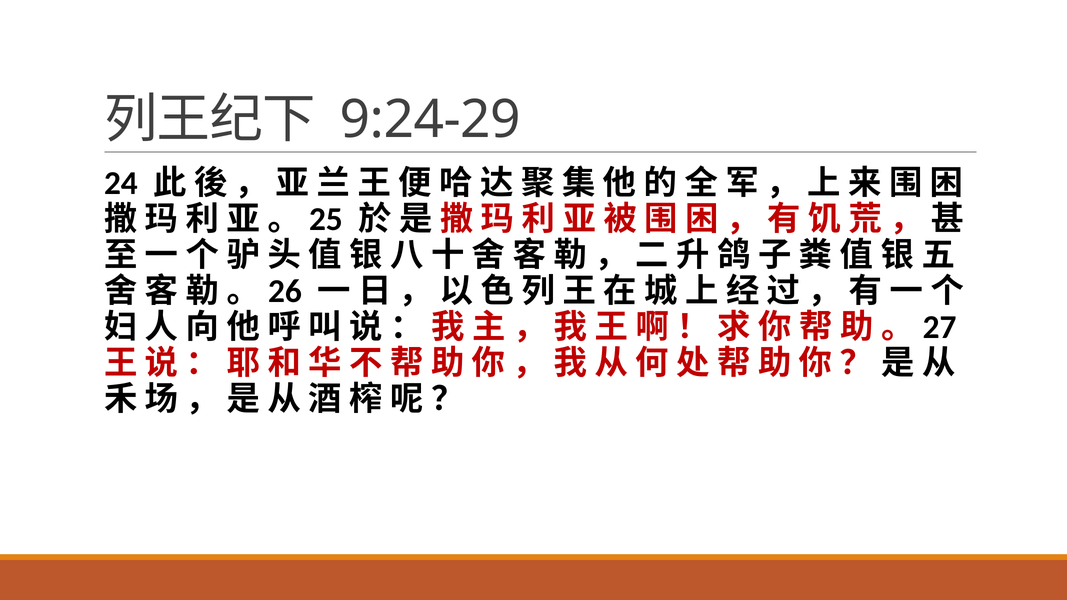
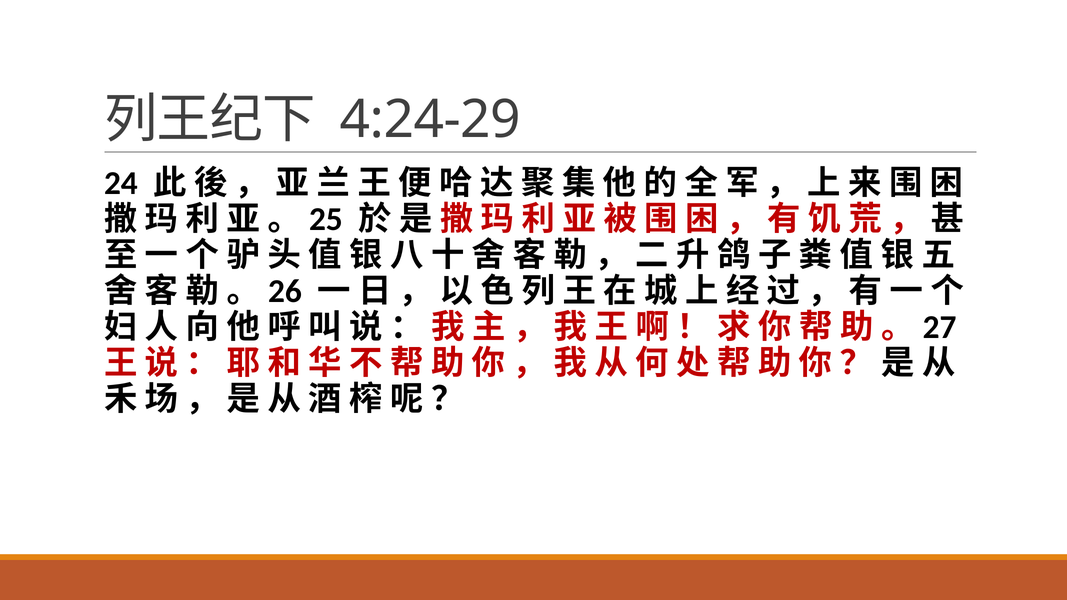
9:24-29: 9:24-29 -> 4:24-29
